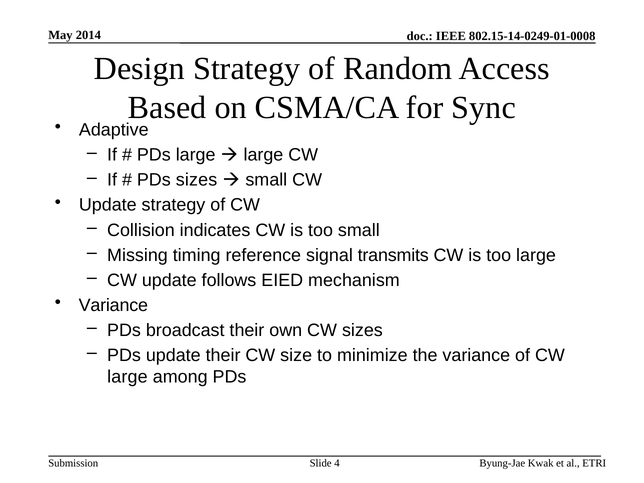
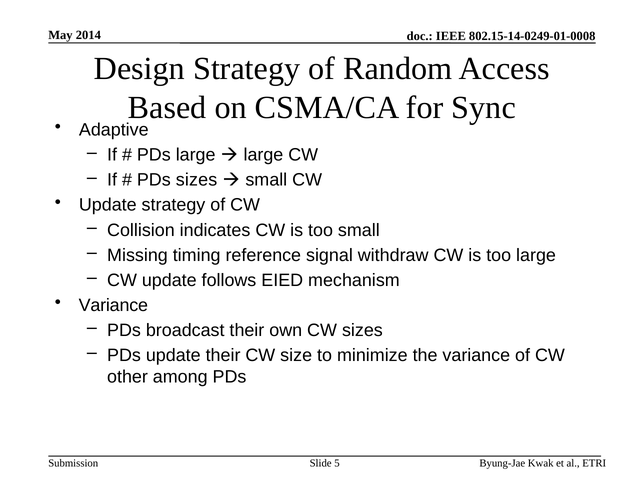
transmits: transmits -> withdraw
large at (127, 377): large -> other
4: 4 -> 5
